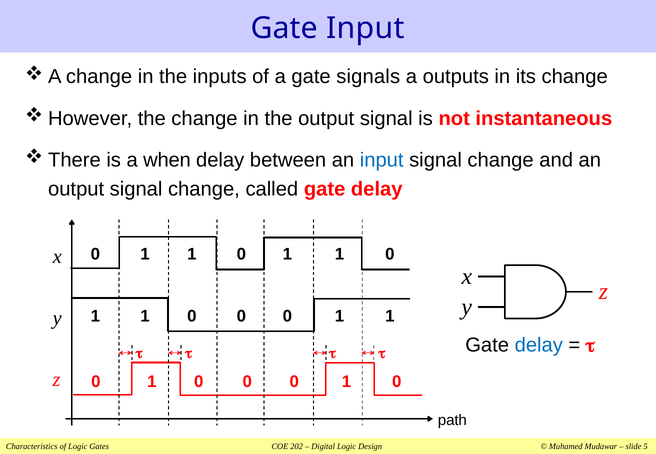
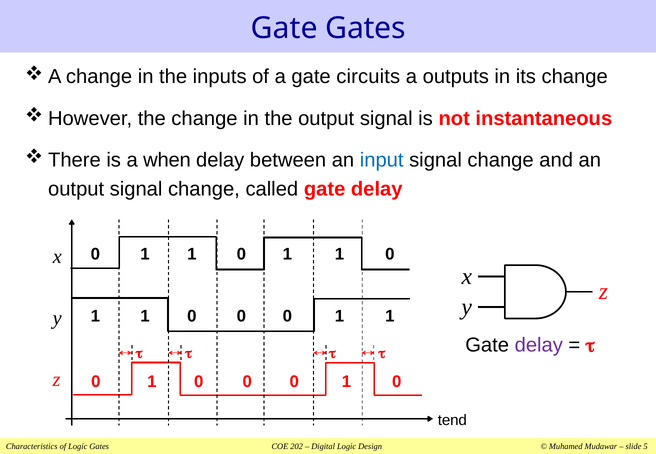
Gate Input: Input -> Gates
signals: signals -> circuits
delay at (539, 345) colour: blue -> purple
path: path -> tend
